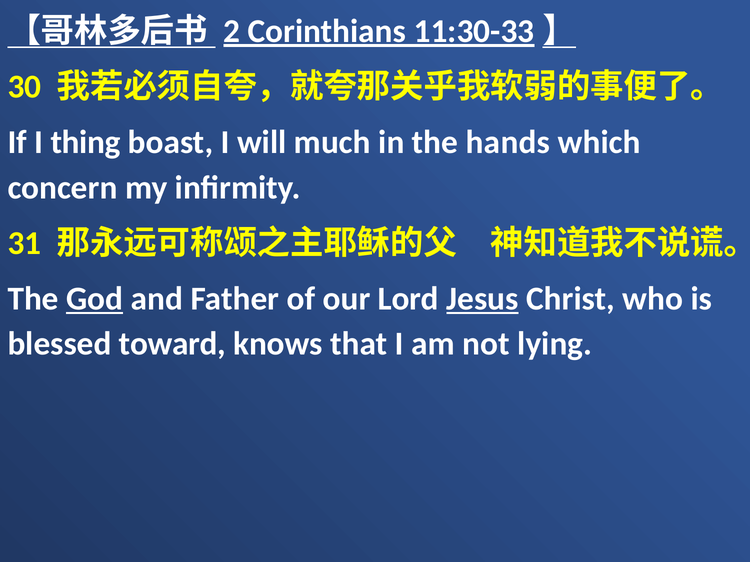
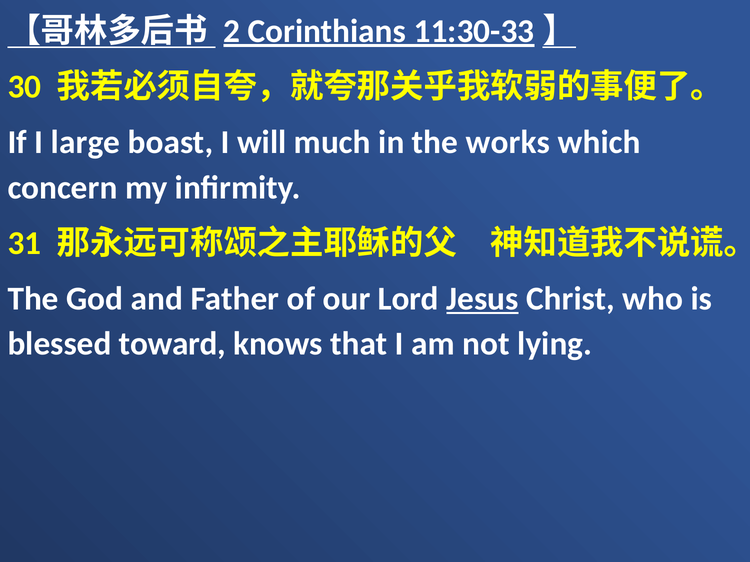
thing: thing -> large
hands: hands -> works
God underline: present -> none
